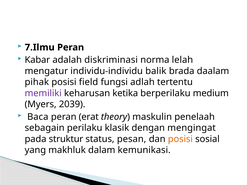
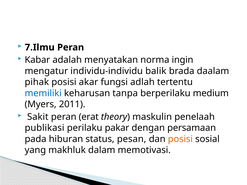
diskriminasi: diskriminasi -> menyatakan
lelah: lelah -> ingin
field: field -> akar
memiliki colour: purple -> blue
ketika: ketika -> tanpa
2039: 2039 -> 2011
Baca: Baca -> Sakit
sebagain: sebagain -> publikasi
klasik: klasik -> pakar
mengingat: mengingat -> persamaan
struktur: struktur -> hiburan
kemunikasi: kemunikasi -> memotivasi
